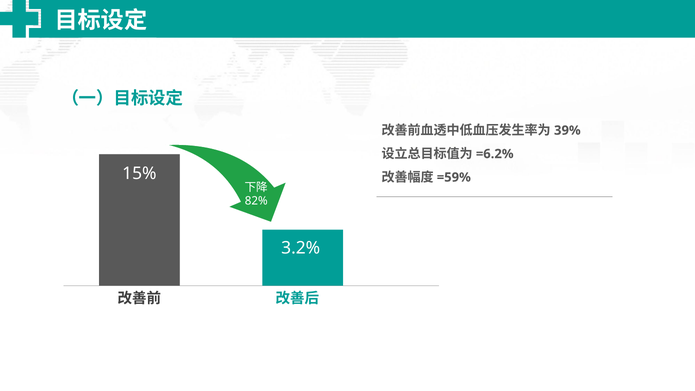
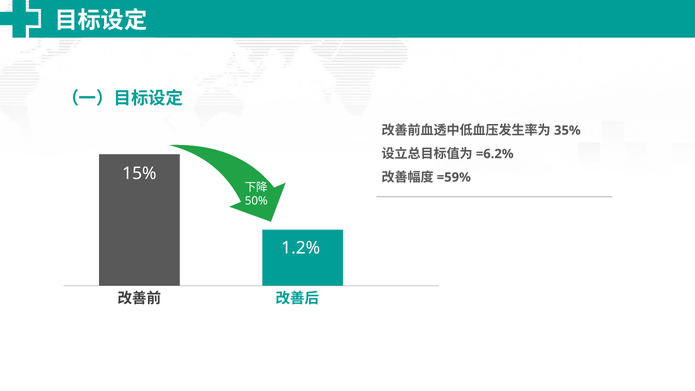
39%: 39% -> 35%
82%: 82% -> 50%
3.2%: 3.2% -> 1.2%
